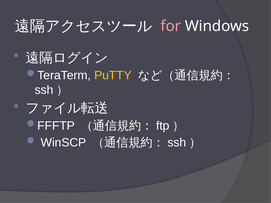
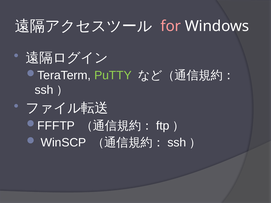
PuTTY colour: yellow -> light green
